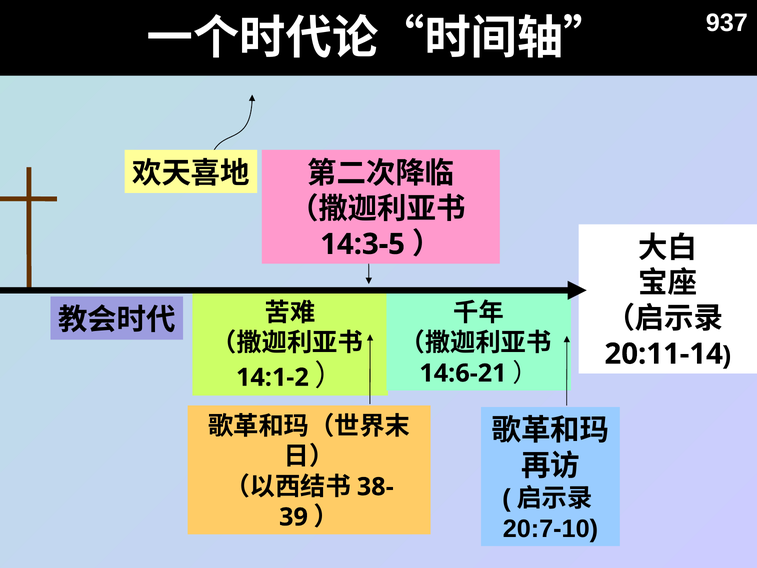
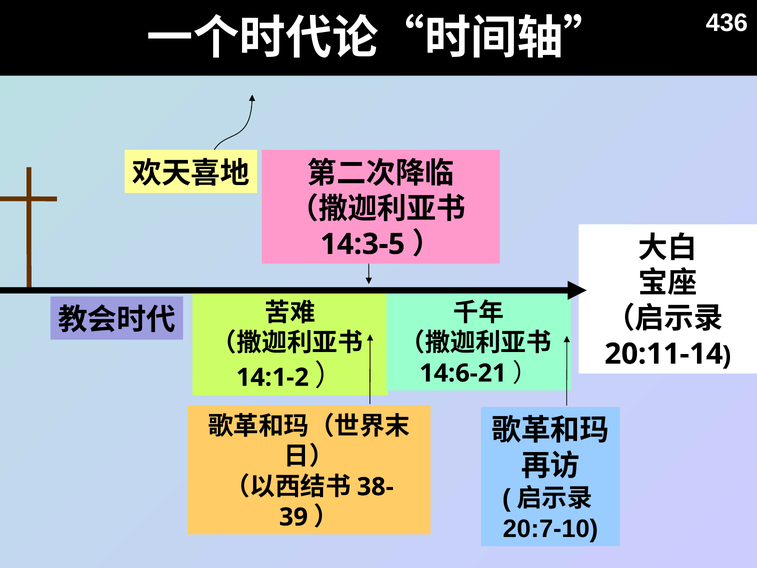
937: 937 -> 436
